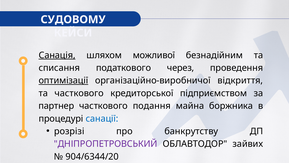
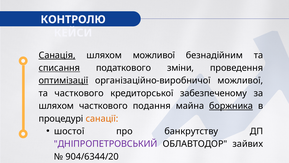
СУДОВОМУ: СУДОВОМУ -> КОНТРОЛЮ
списання underline: none -> present
через: через -> змiни
організаційно-виробничої вiдкриття: вiдкриття -> можливої
підприємством: підприємством -> забезпеченому
партнер at (56, 106): партнер -> шляхом
боржника underline: none -> present
санації colour: blue -> orange
розрізі: розрізі -> шостої
